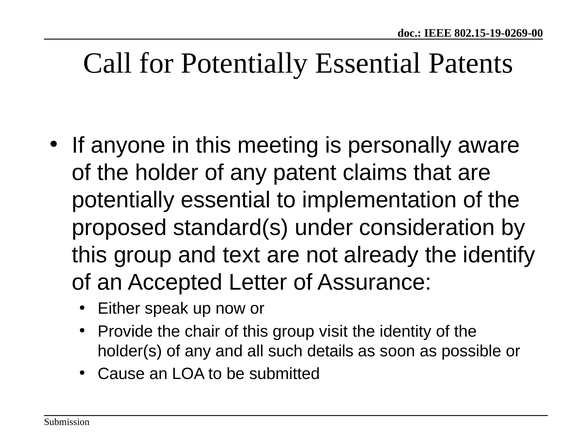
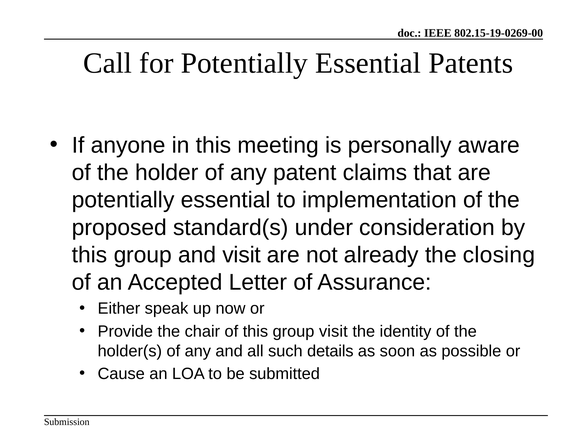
and text: text -> visit
identify: identify -> closing
